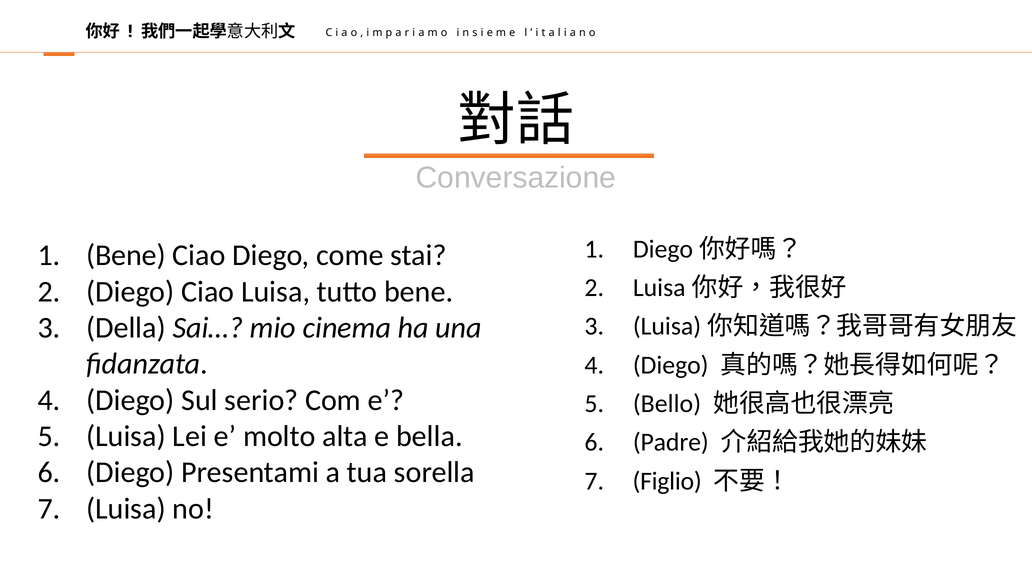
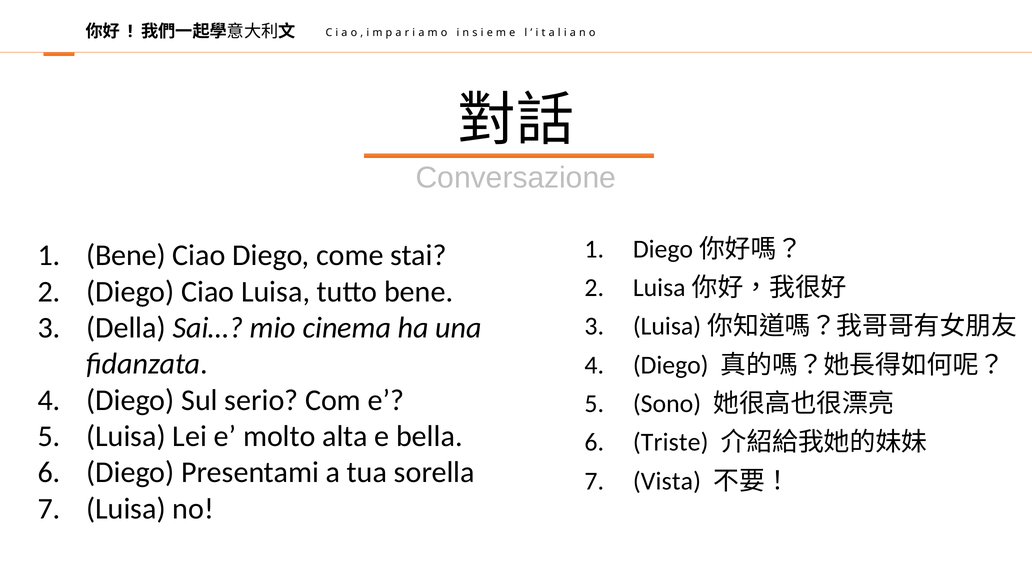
Bello: Bello -> Sono
Padre: Padre -> Triste
Figlio: Figlio -> Vista
